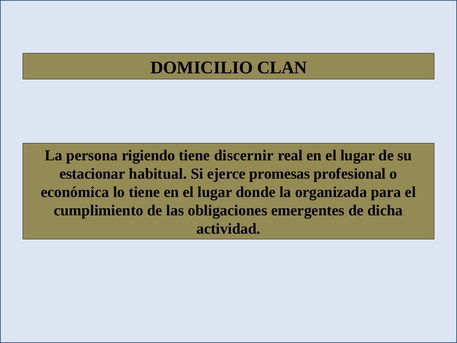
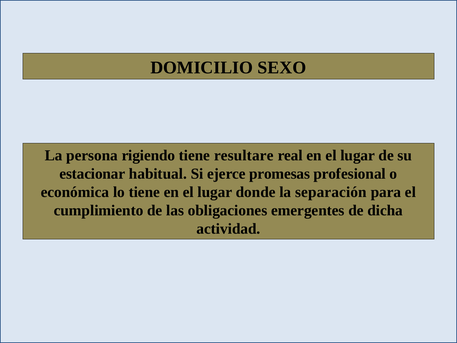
CLAN: CLAN -> SEXO
discernir: discernir -> resultare
organizada: organizada -> separación
